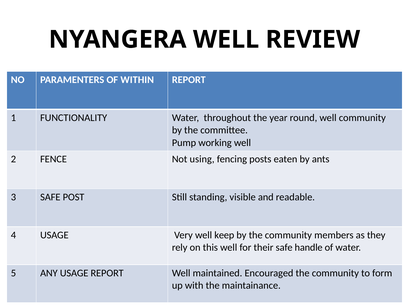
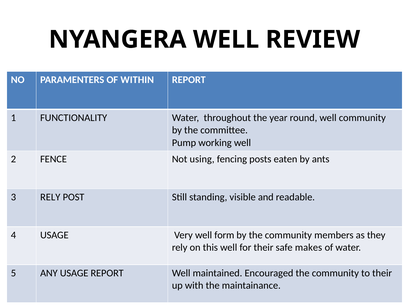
3 SAFE: SAFE -> RELY
keep: keep -> form
handle: handle -> makes
to form: form -> their
